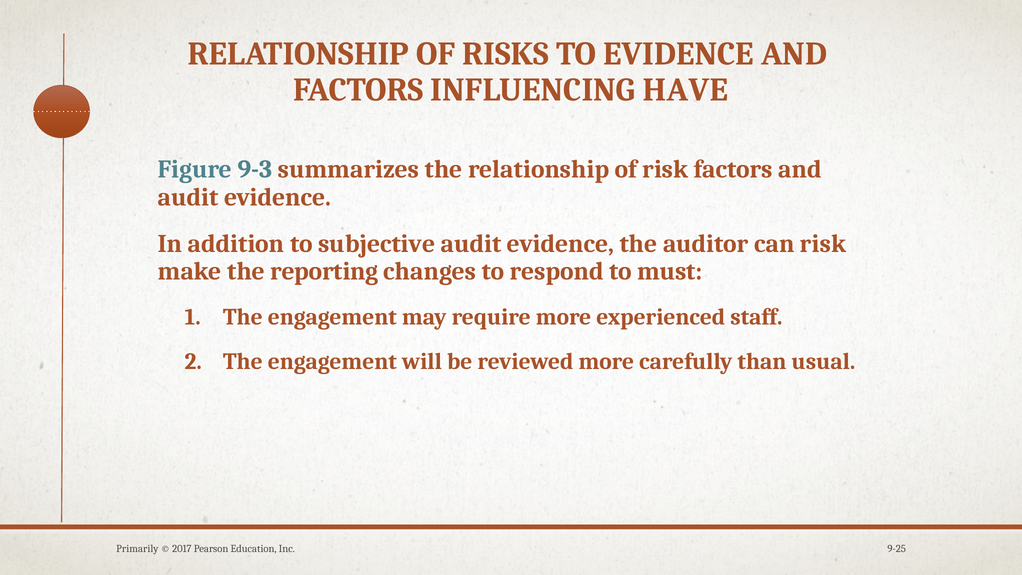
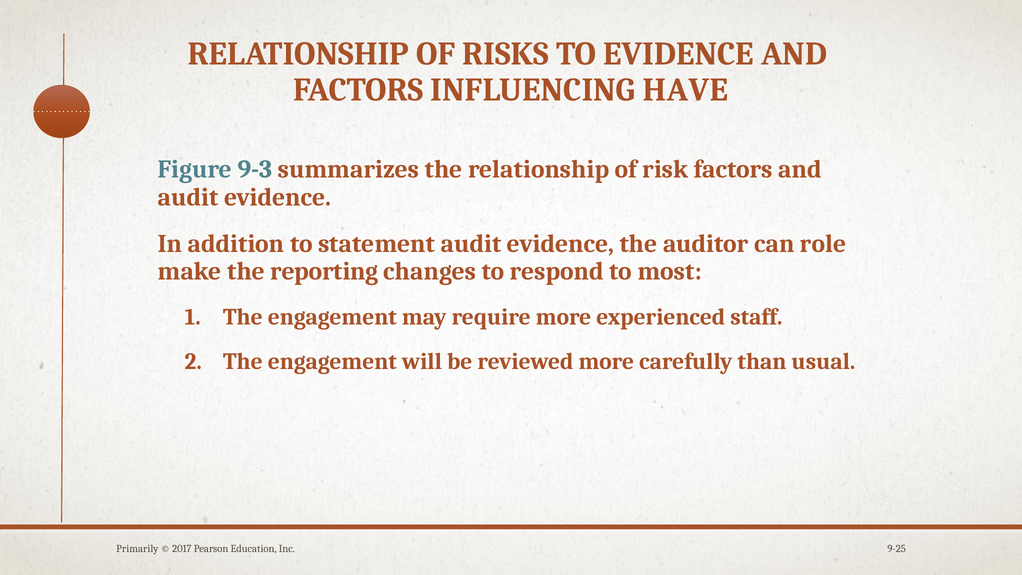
subjective: subjective -> statement
can risk: risk -> role
must: must -> most
